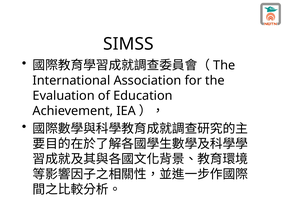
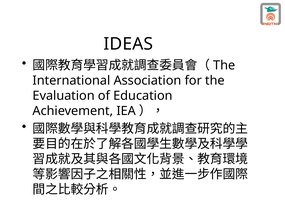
SIMSS: SIMSS -> IDEAS
